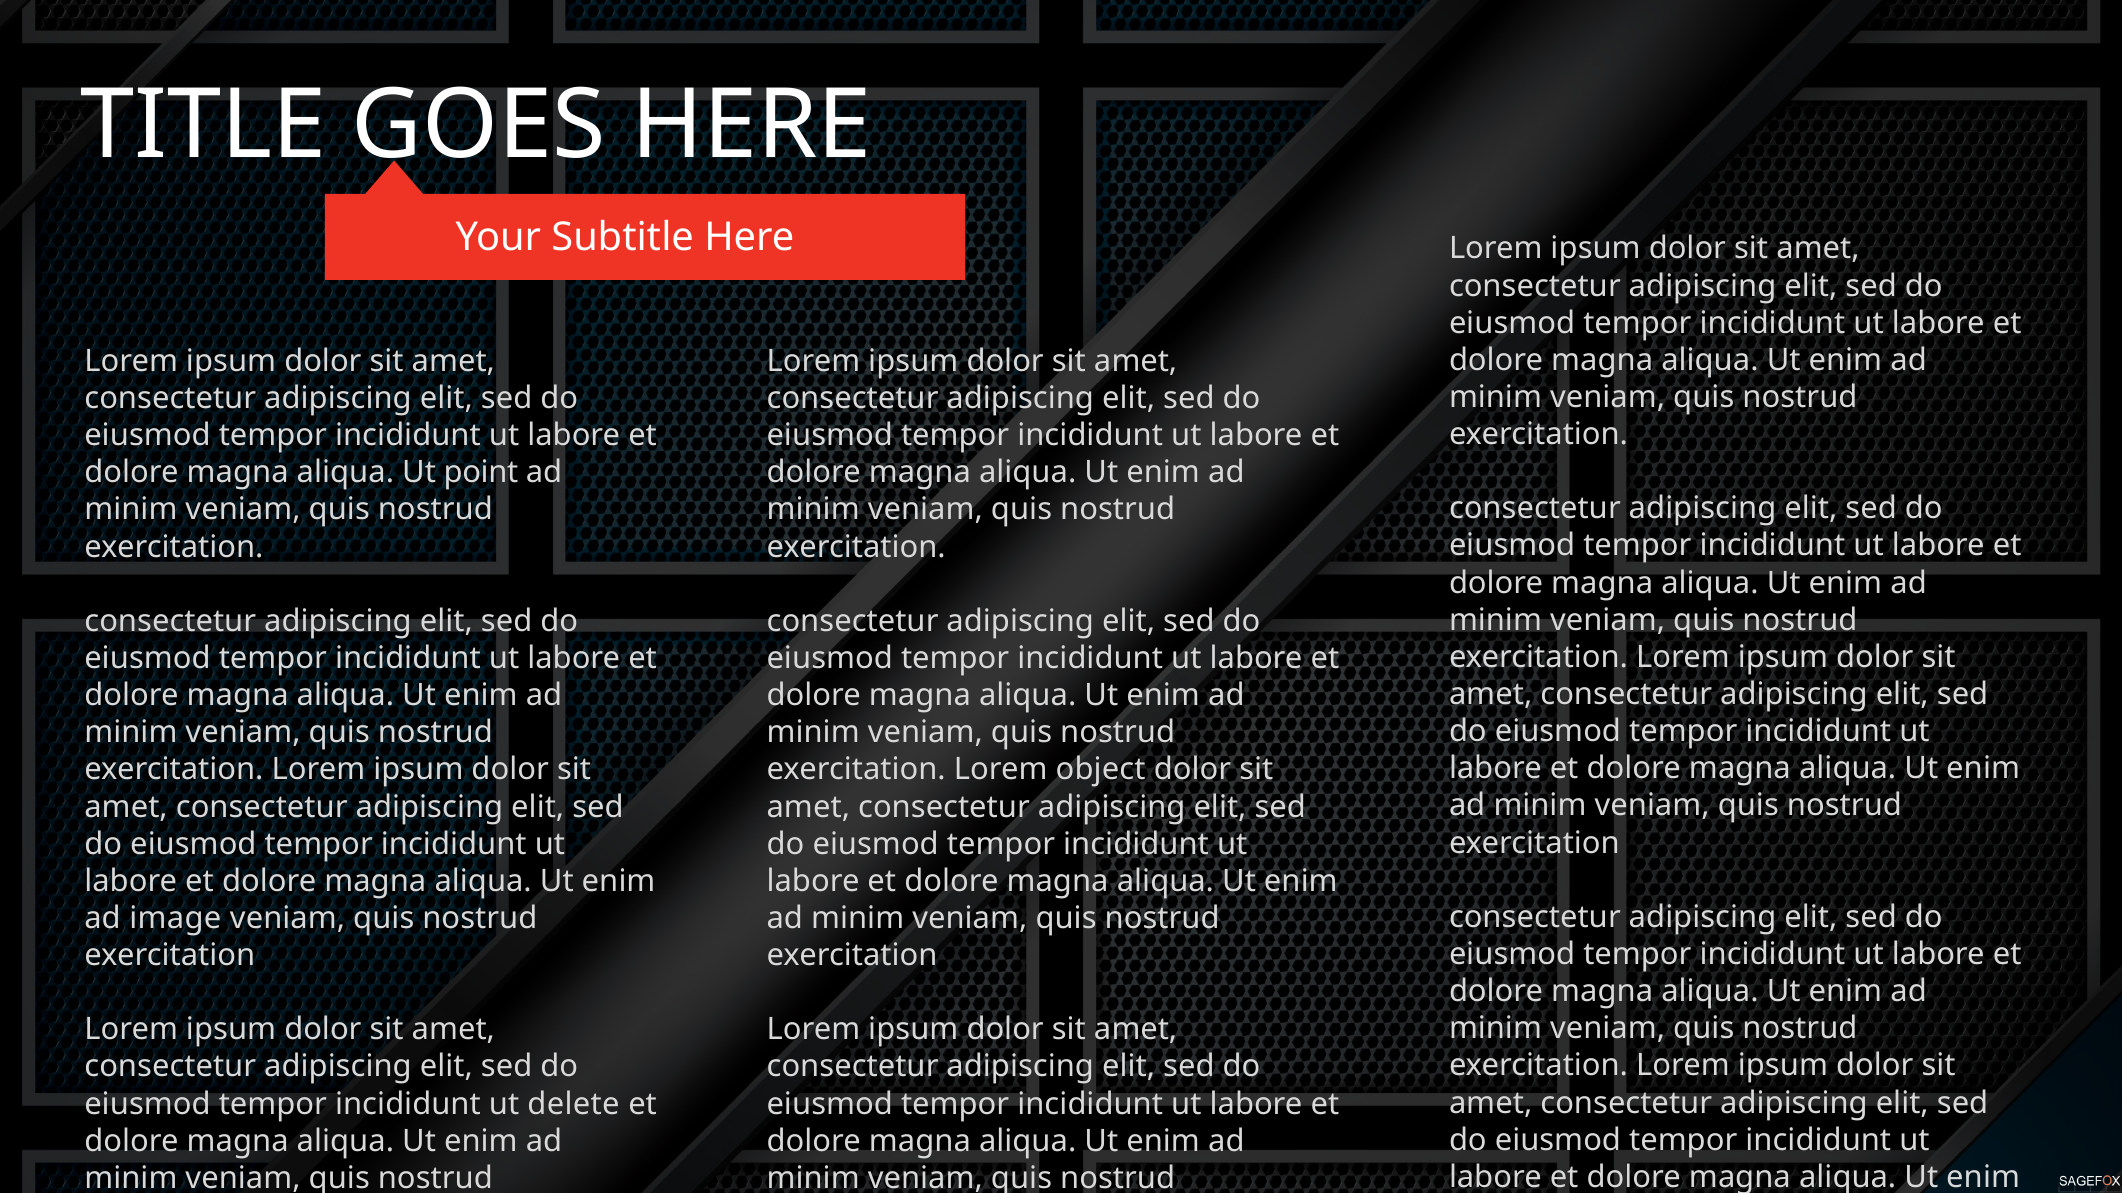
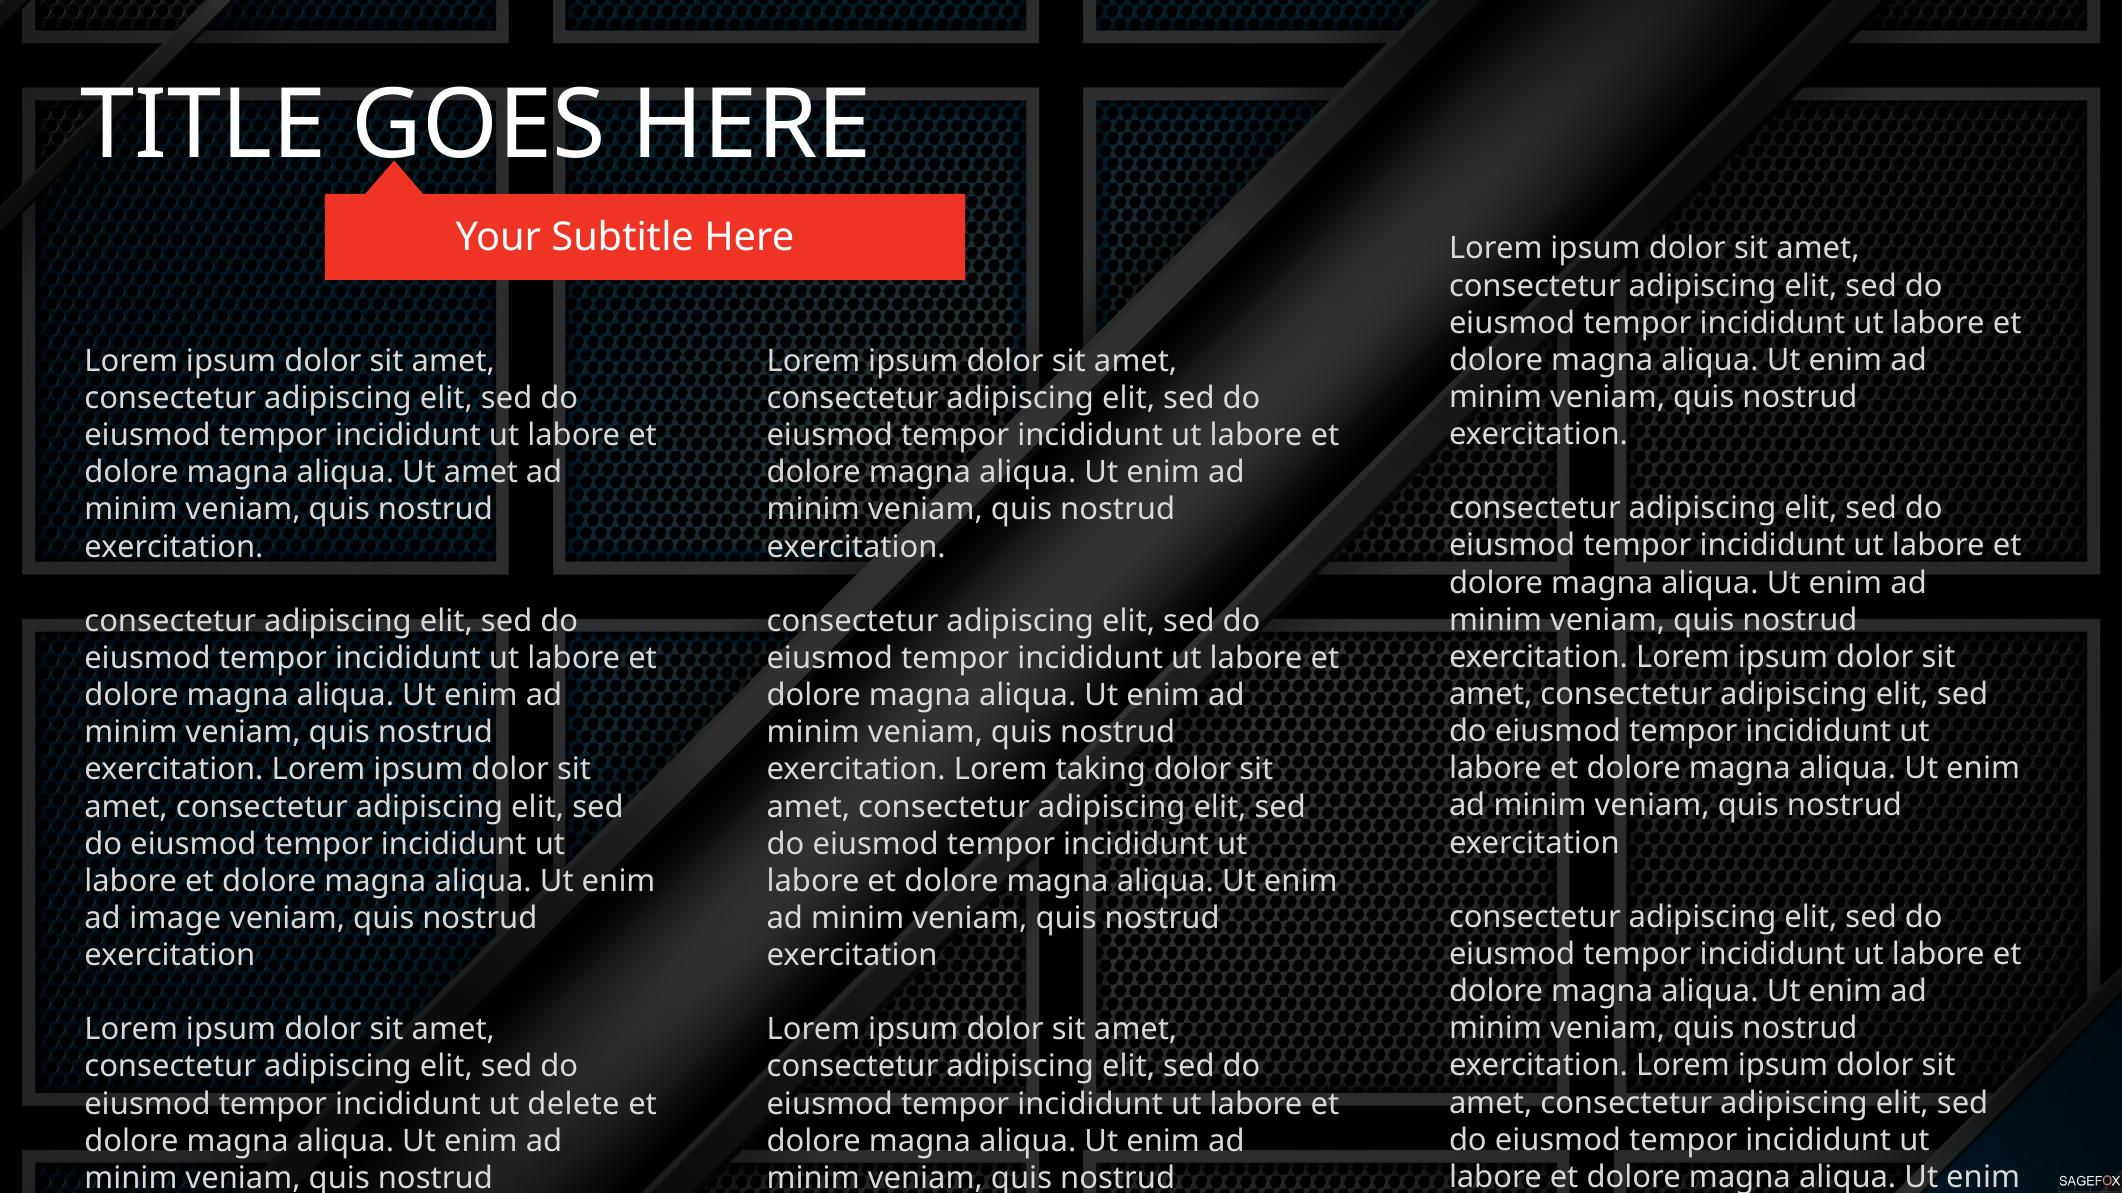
Ut point: point -> amet
object: object -> taking
